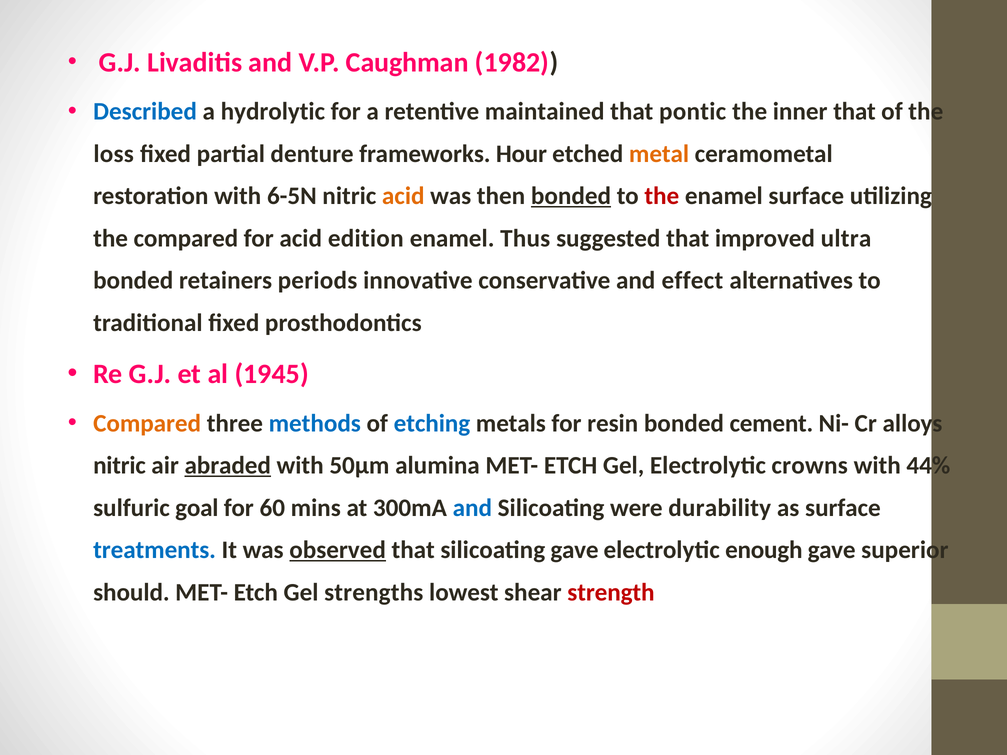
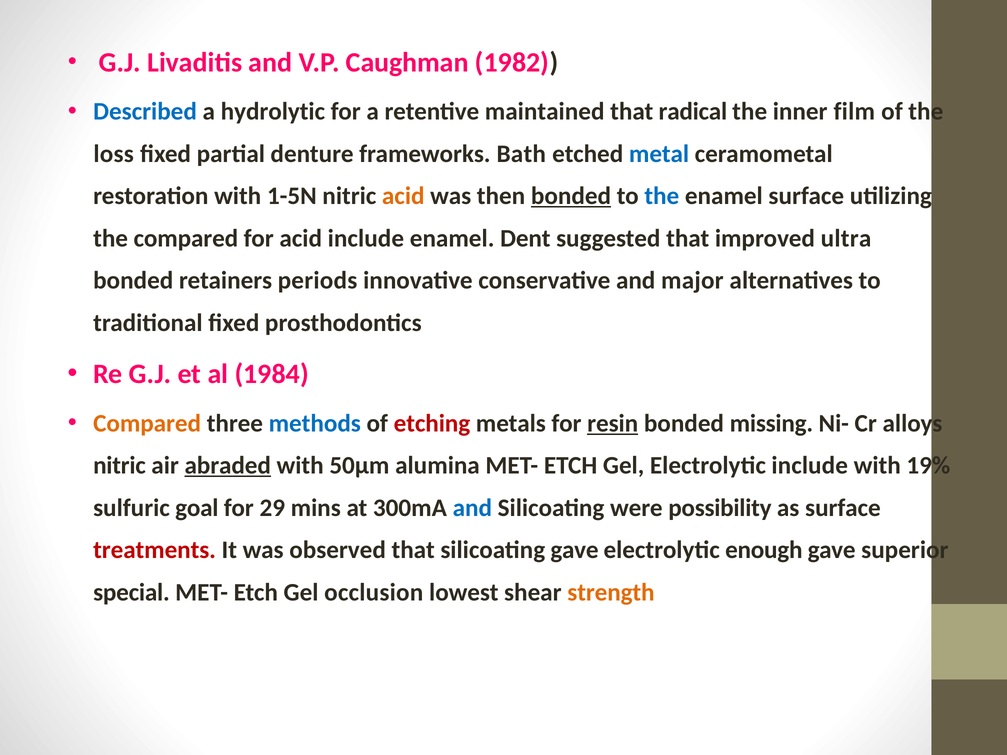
pontic: pontic -> radical
inner that: that -> film
Hour: Hour -> Bath
metal colour: orange -> blue
6-5N: 6-5N -> 1-5N
the at (662, 196) colour: red -> blue
acid edition: edition -> include
Thus: Thus -> Dent
effect: effect -> major
1945: 1945 -> 1984
etching colour: blue -> red
resin underline: none -> present
cement: cement -> missing
Electrolytic crowns: crowns -> include
44%: 44% -> 19%
60: 60 -> 29
durability: durability -> possibility
treatments colour: blue -> red
observed underline: present -> none
should: should -> special
strengths: strengths -> occlusion
strength colour: red -> orange
